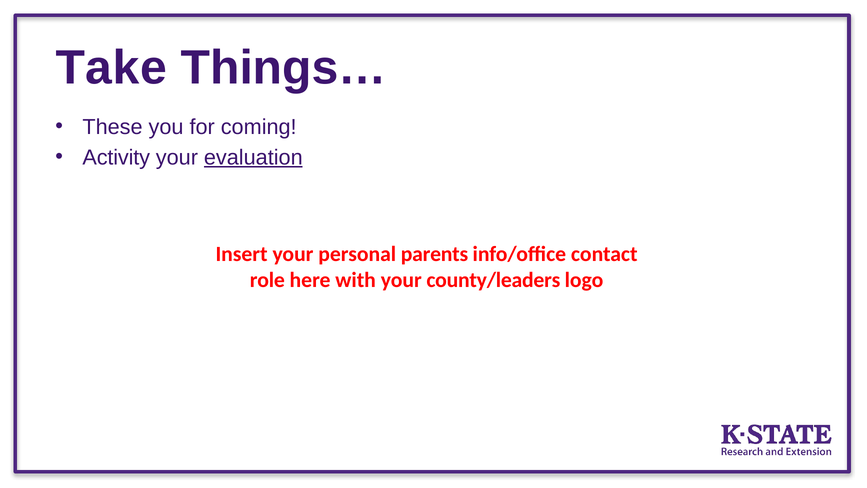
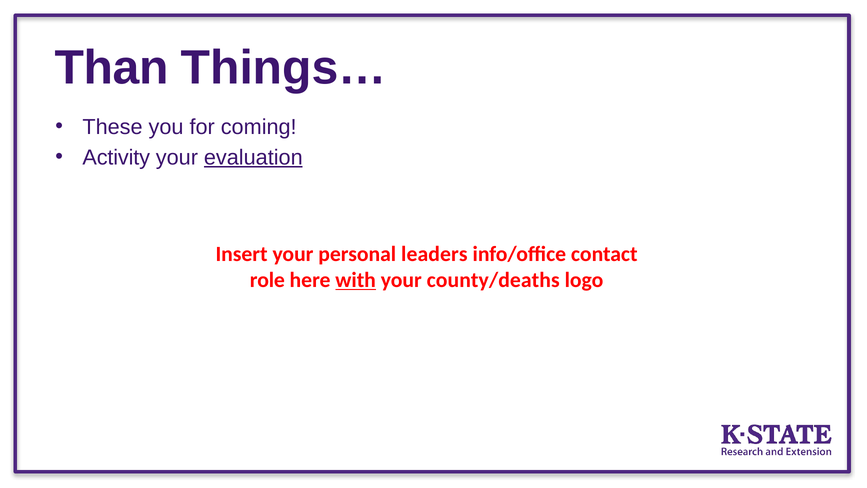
Take: Take -> Than
parents: parents -> leaders
with underline: none -> present
county/leaders: county/leaders -> county/deaths
